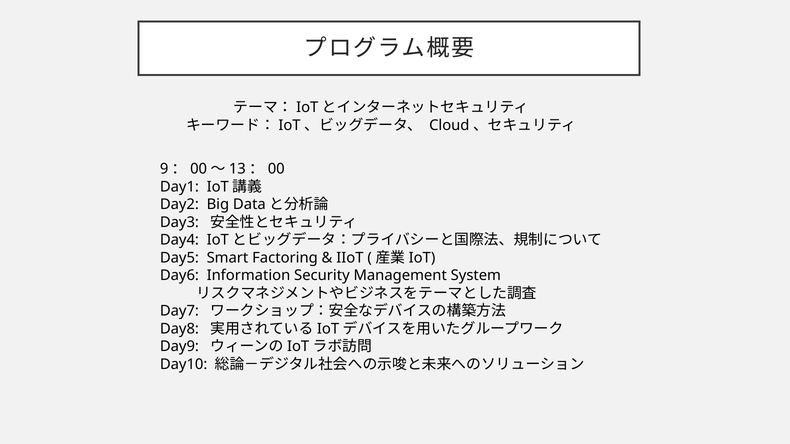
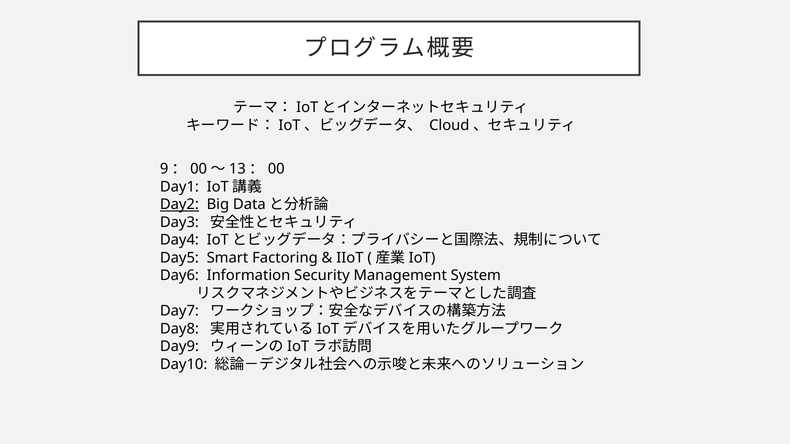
Day2 underline: none -> present
